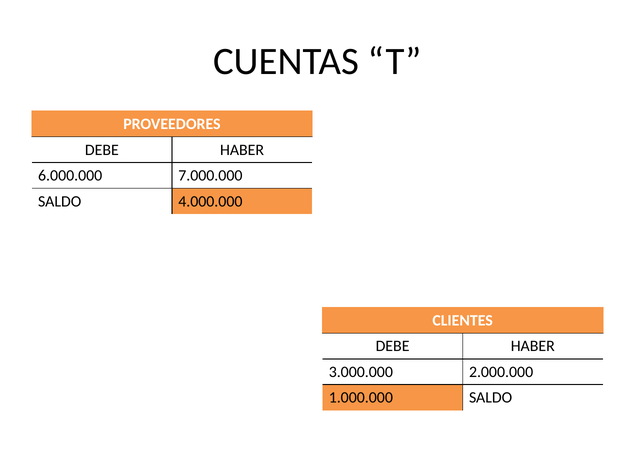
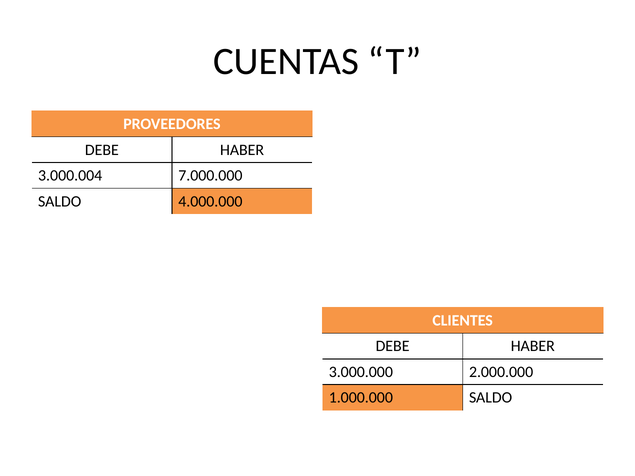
6.000.000: 6.000.000 -> 3.000.004
